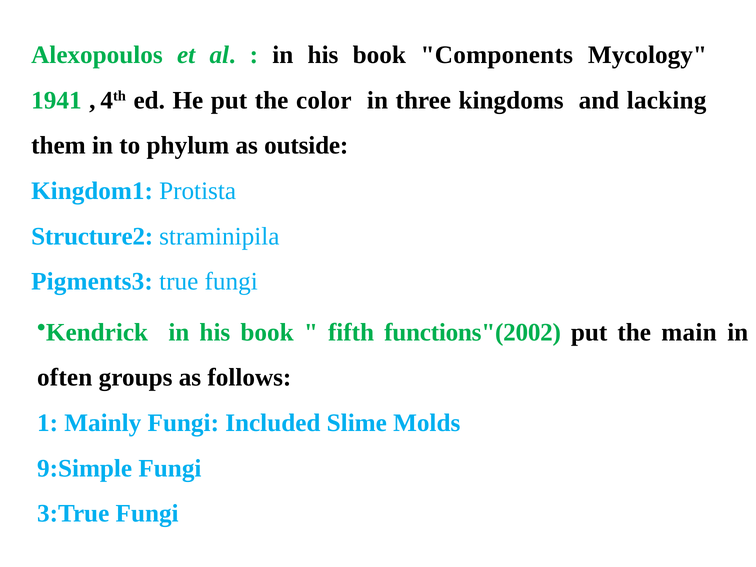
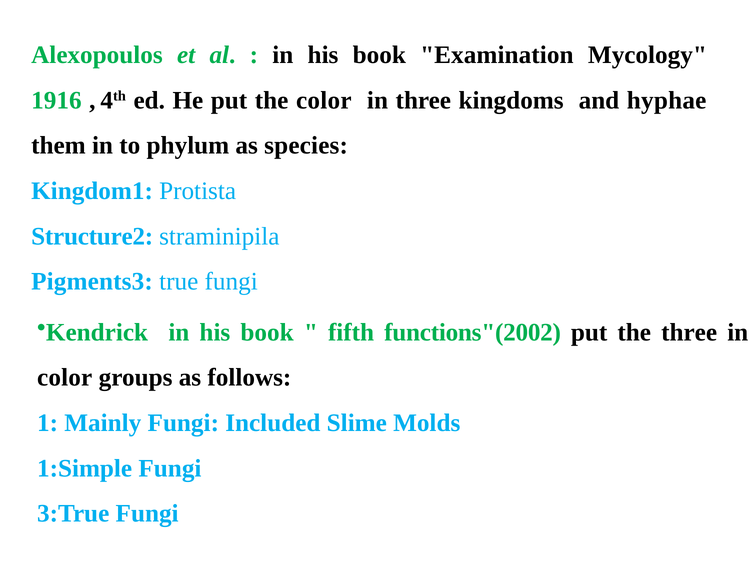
Components: Components -> Examination
1941: 1941 -> 1916
lacking: lacking -> hyphae
outside: outside -> species
the main: main -> three
often at (65, 378): often -> color
9:Simple: 9:Simple -> 1:Simple
